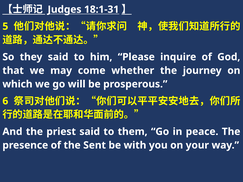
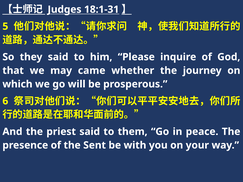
come: come -> came
